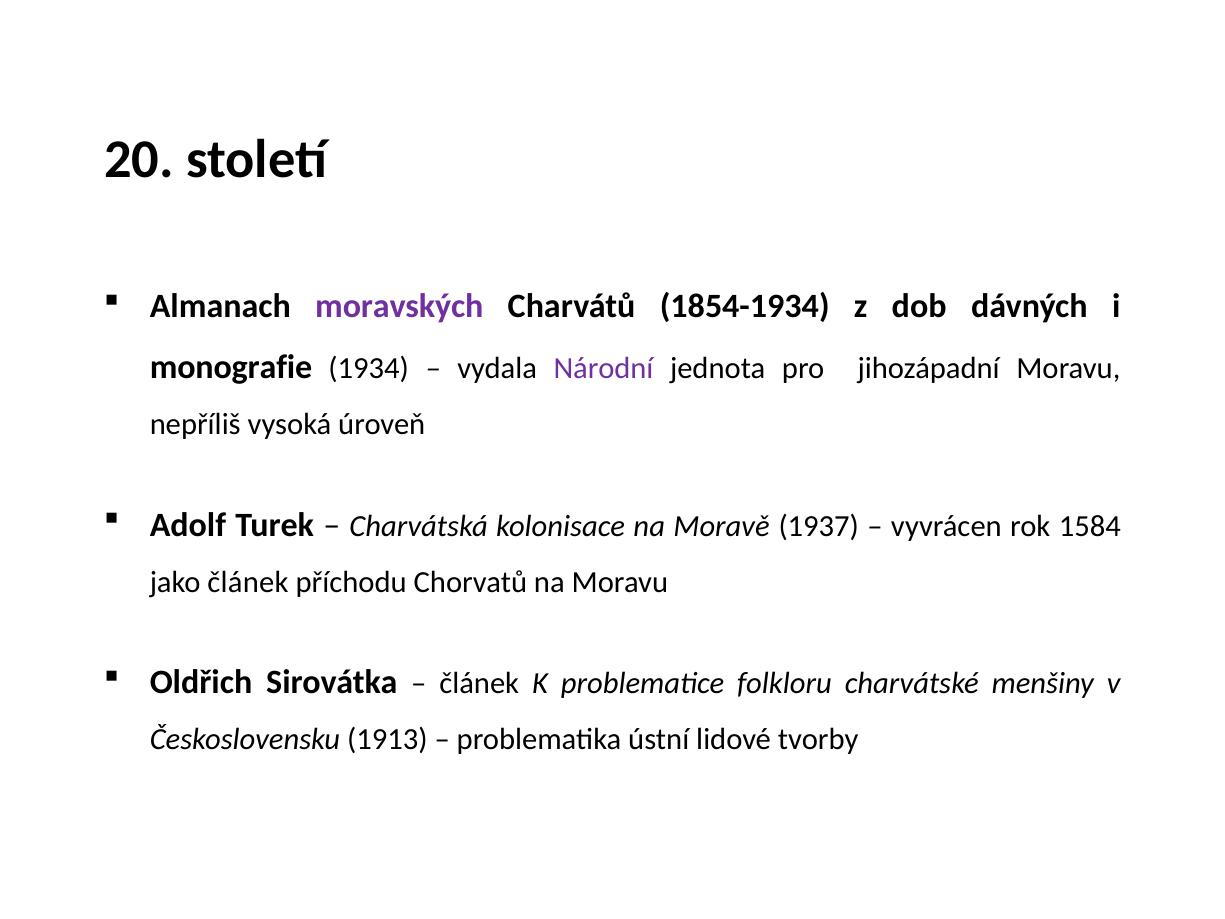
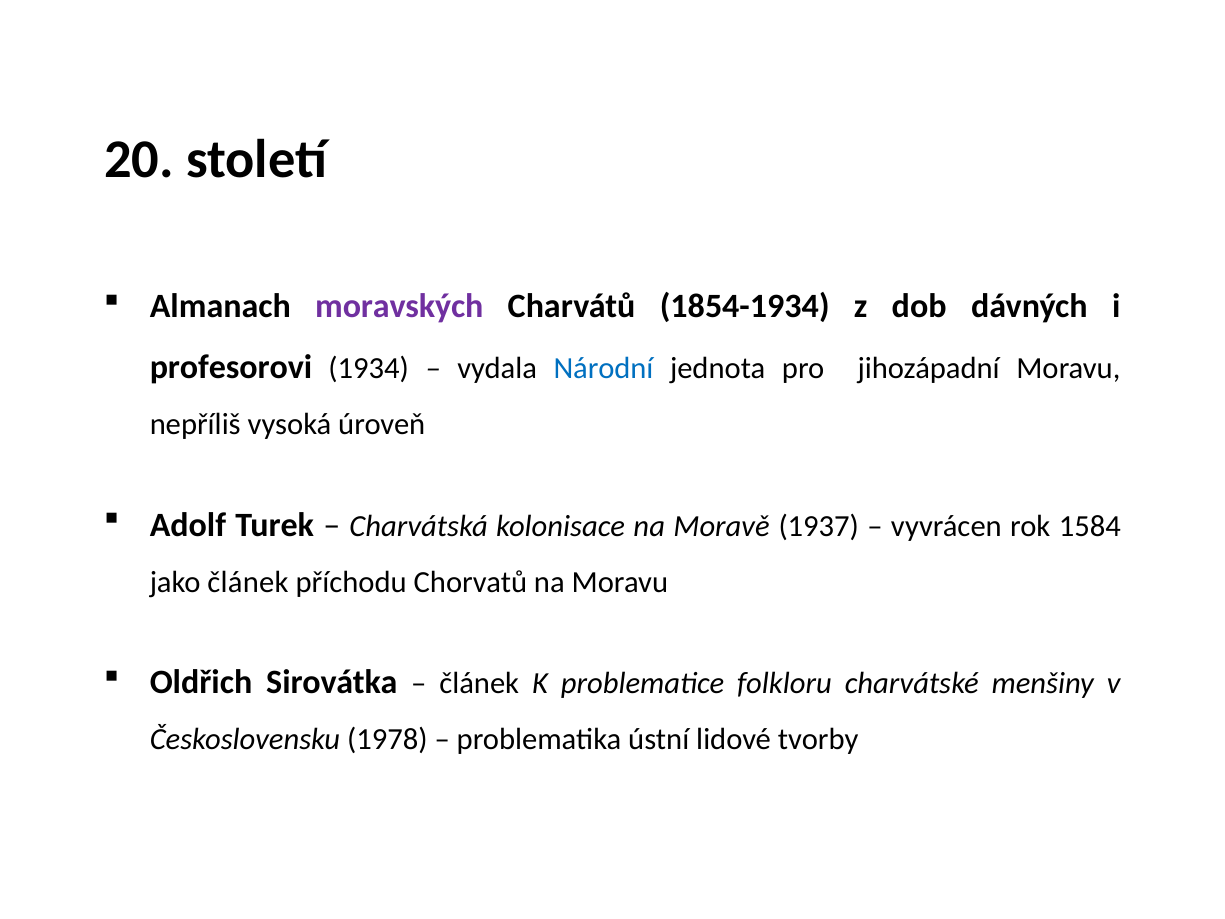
monografie: monografie -> profesorovi
Národní colour: purple -> blue
1913: 1913 -> 1978
